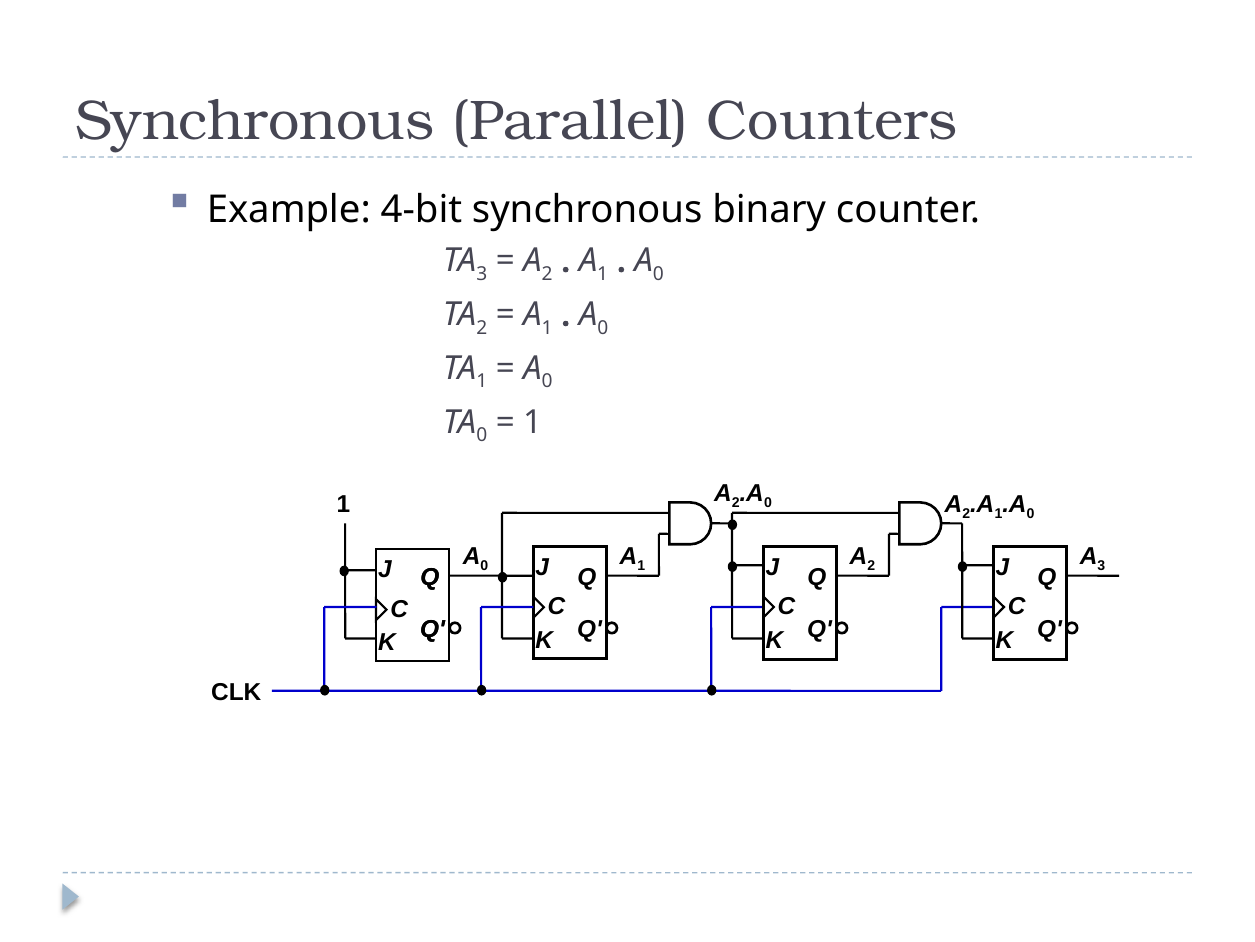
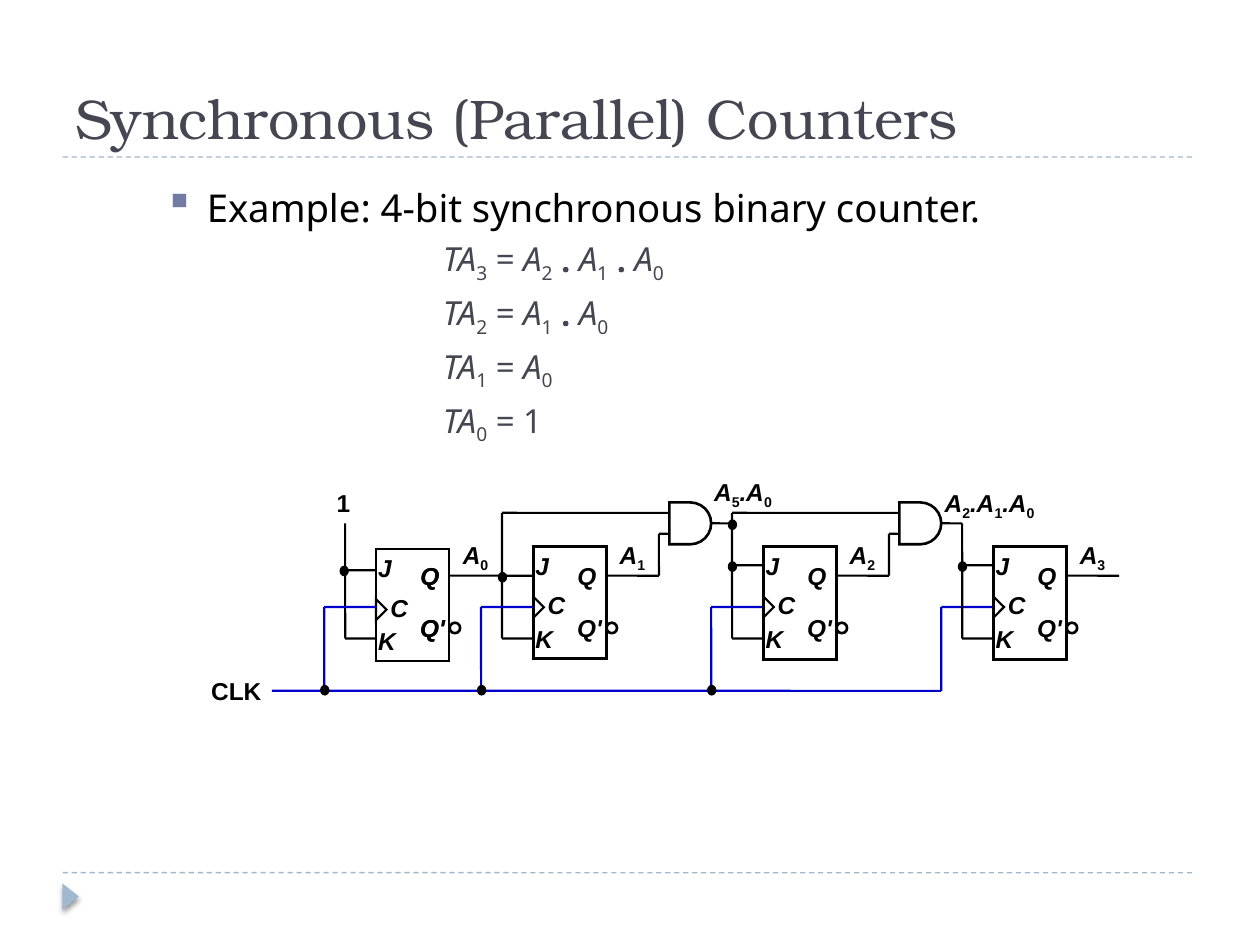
2 at (736, 503): 2 -> 5
